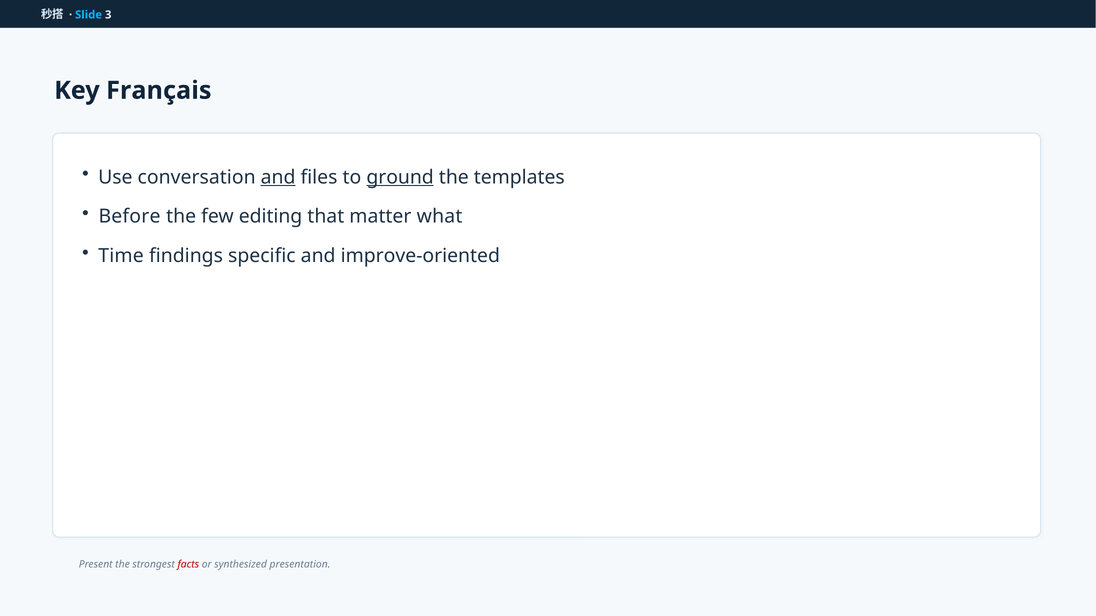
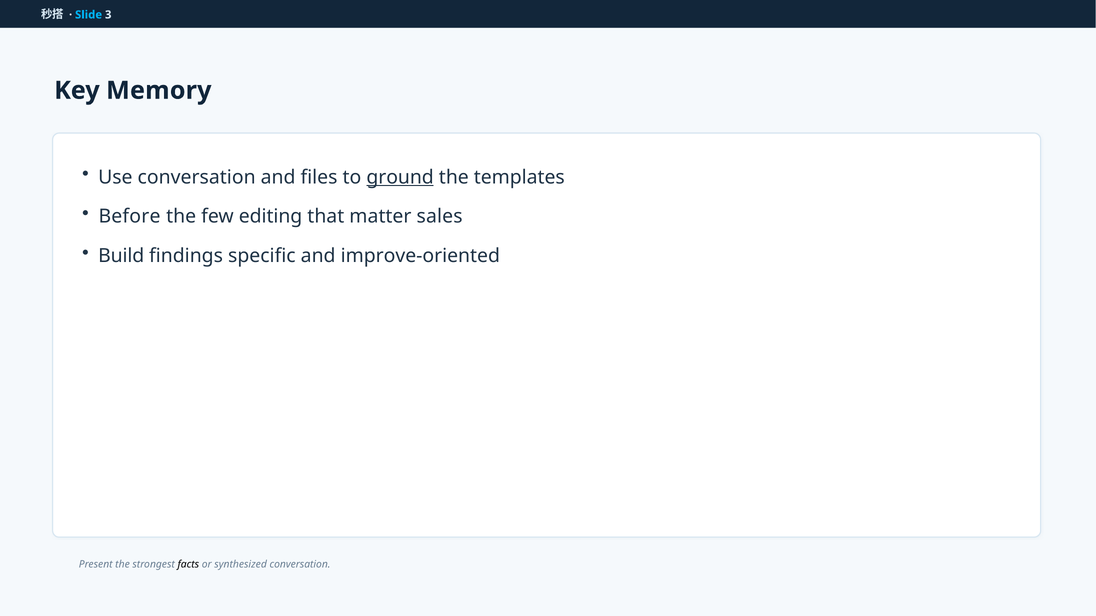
Français: Français -> Memory
and at (278, 177) underline: present -> none
what: what -> sales
Time: Time -> Build
facts colour: red -> black
synthesized presentation: presentation -> conversation
